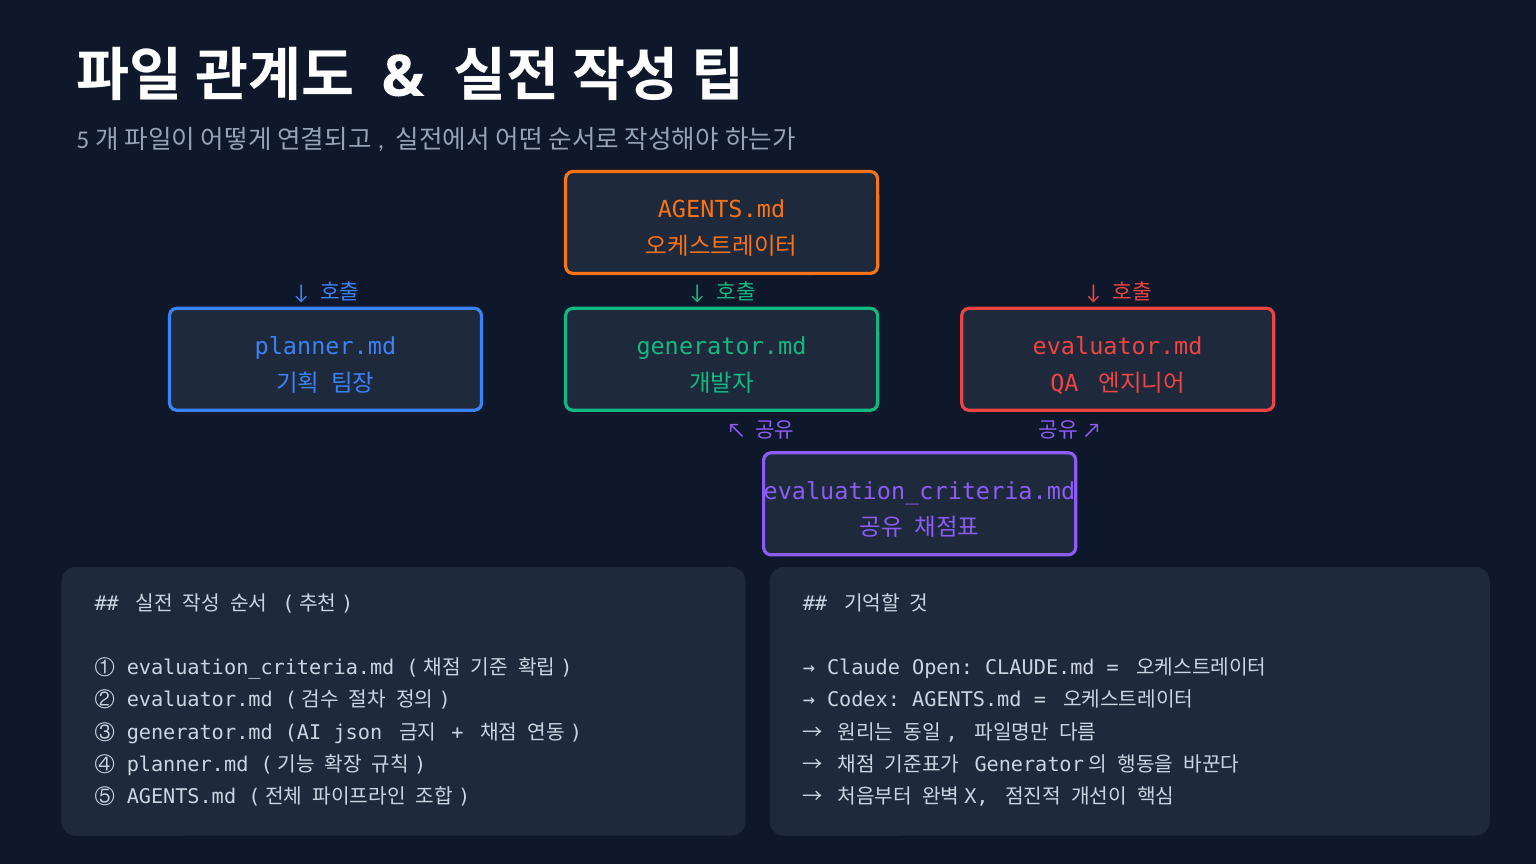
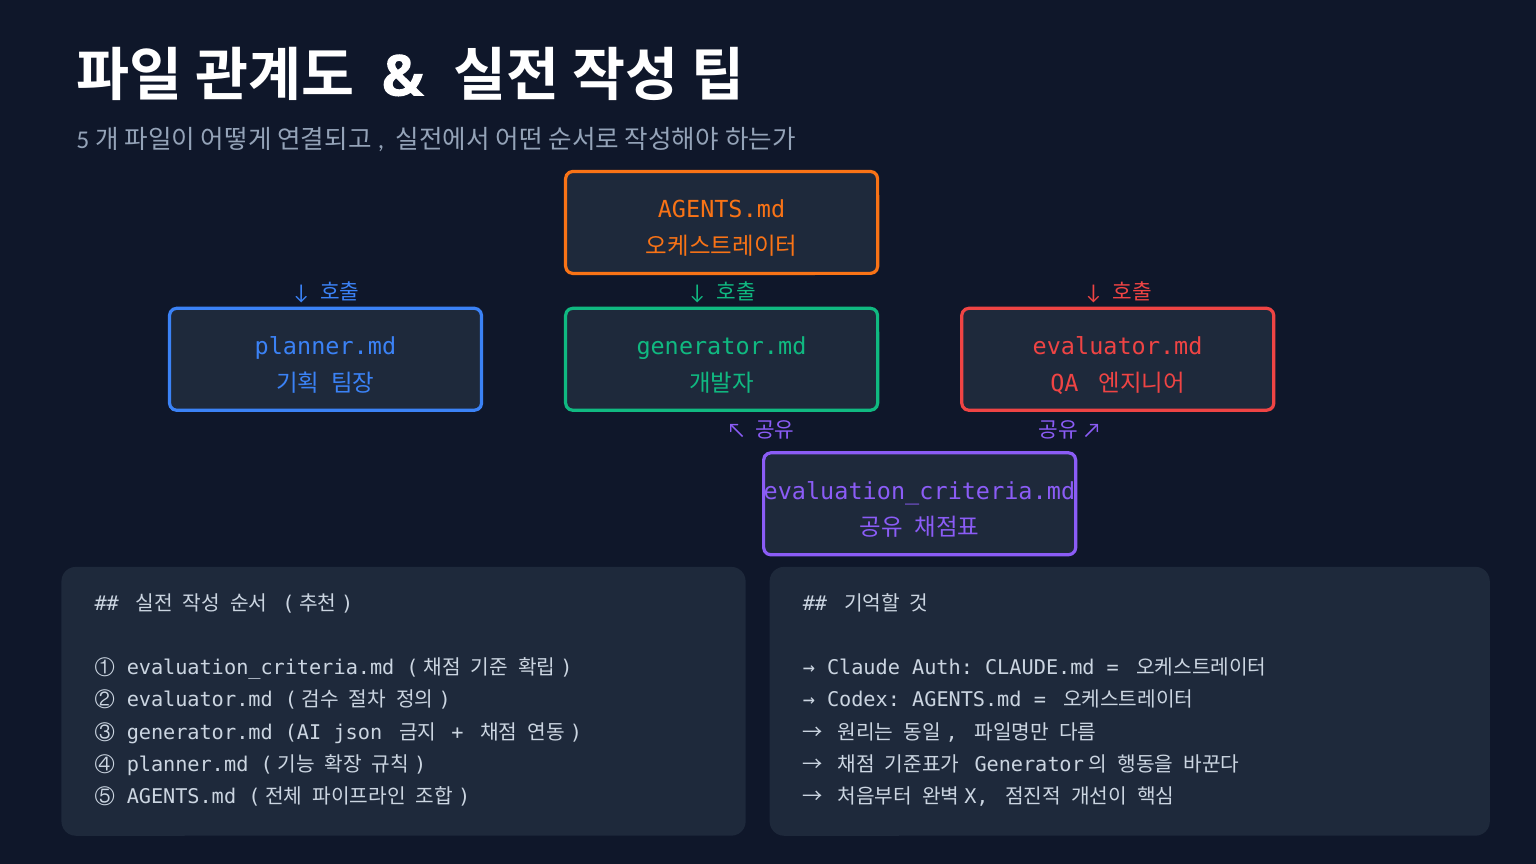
Open: Open -> Auth
